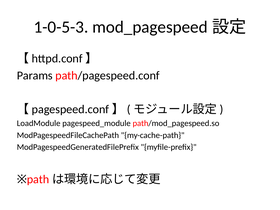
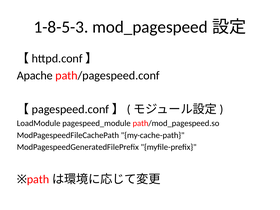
1-0-5-3: 1-0-5-3 -> 1-8-5-3
Params: Params -> Apache
